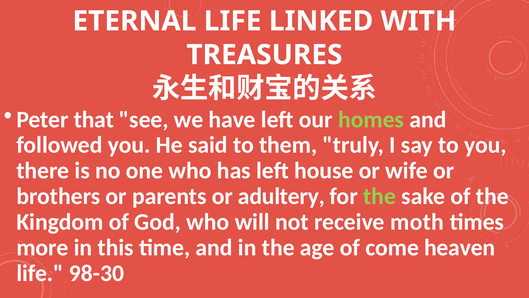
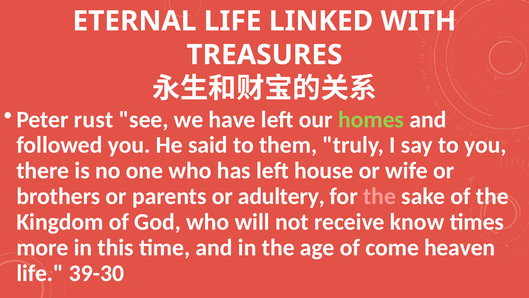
that: that -> rust
the at (380, 196) colour: light green -> pink
moth: moth -> know
98-30: 98-30 -> 39-30
